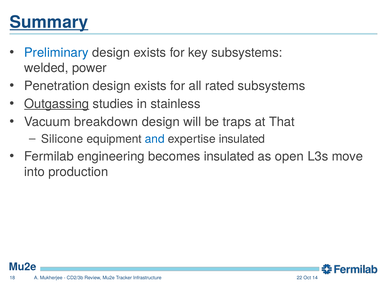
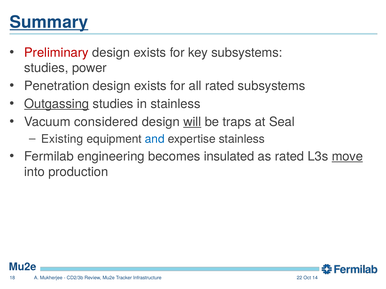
Preliminary colour: blue -> red
welded at (46, 68): welded -> studies
breakdown: breakdown -> considered
will underline: none -> present
That: That -> Seal
Silicone: Silicone -> Existing
expertise insulated: insulated -> stainless
as open: open -> rated
move underline: none -> present
